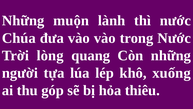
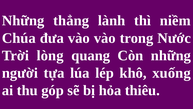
muộn: muộn -> thẳng
thì nước: nước -> niềm
